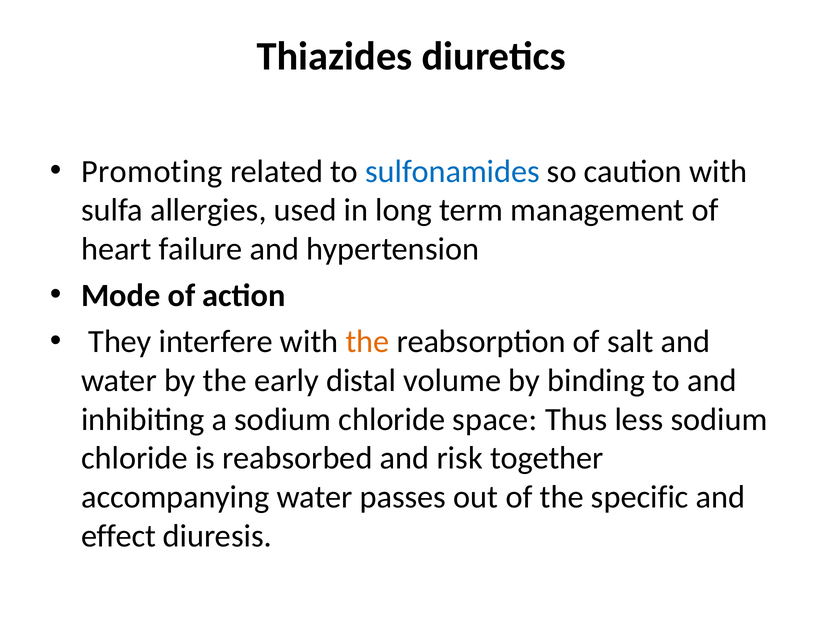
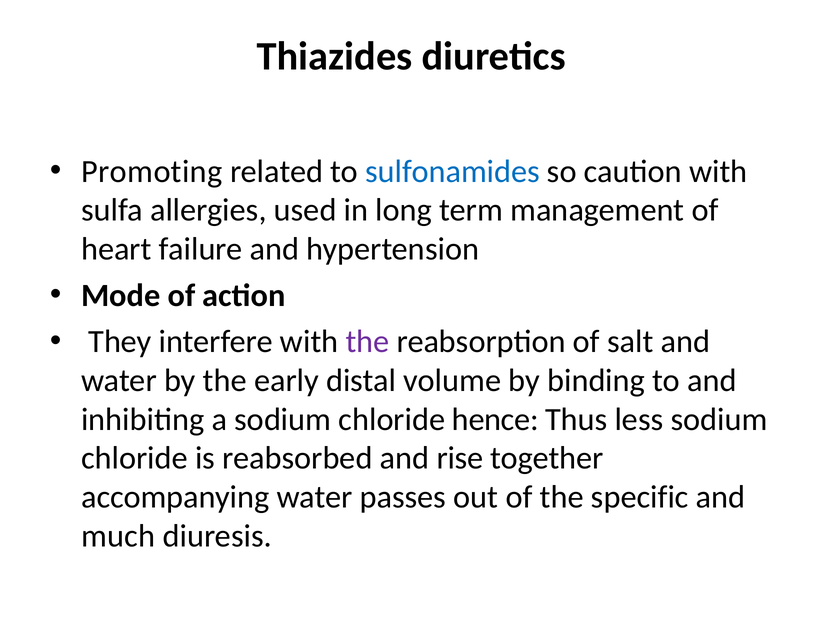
the at (367, 342) colour: orange -> purple
space: space -> hence
risk: risk -> rise
effect: effect -> much
